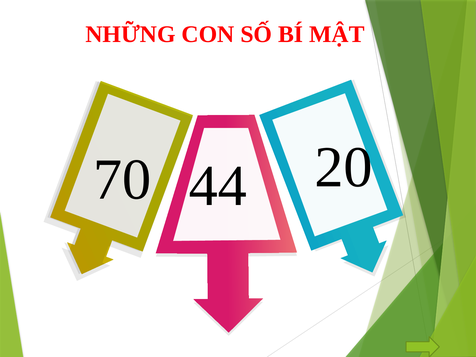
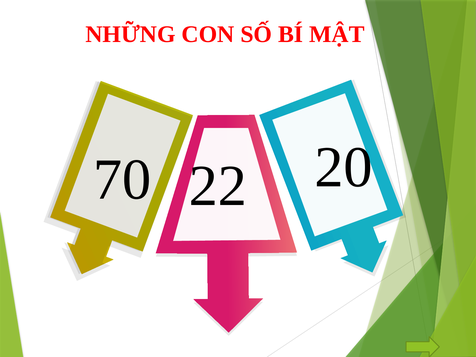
44: 44 -> 22
